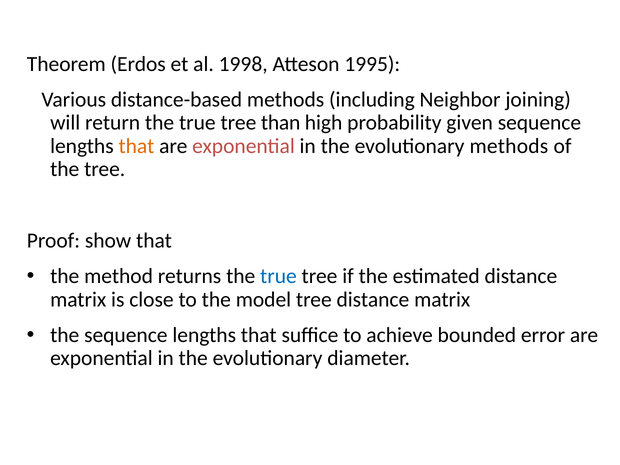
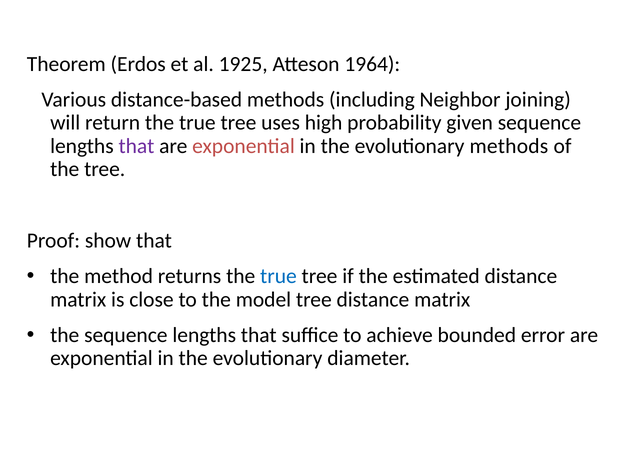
1998: 1998 -> 1925
1995: 1995 -> 1964
than: than -> uses
that at (136, 146) colour: orange -> purple
